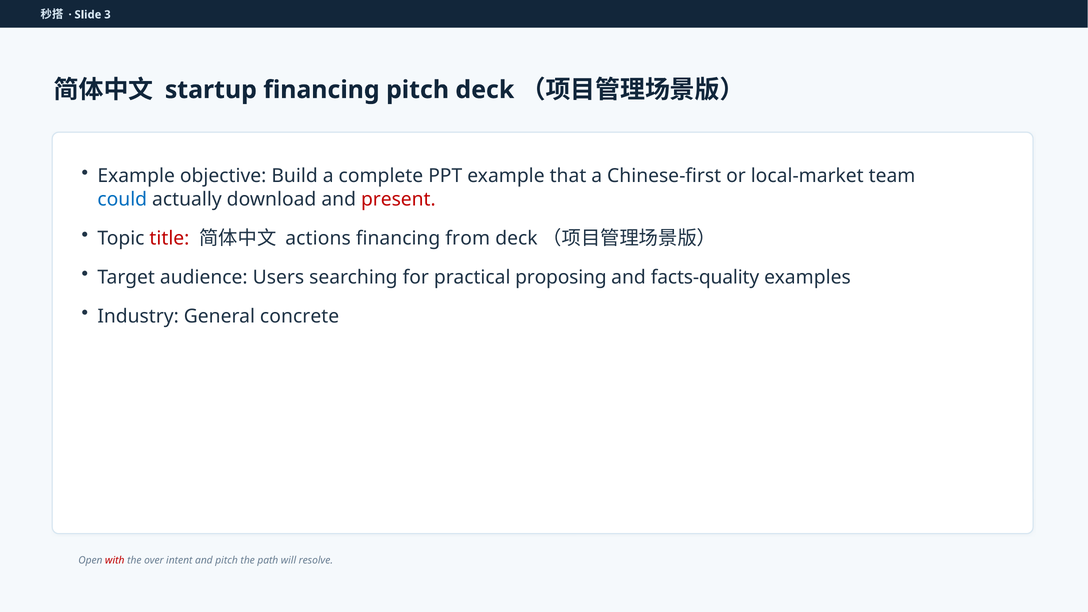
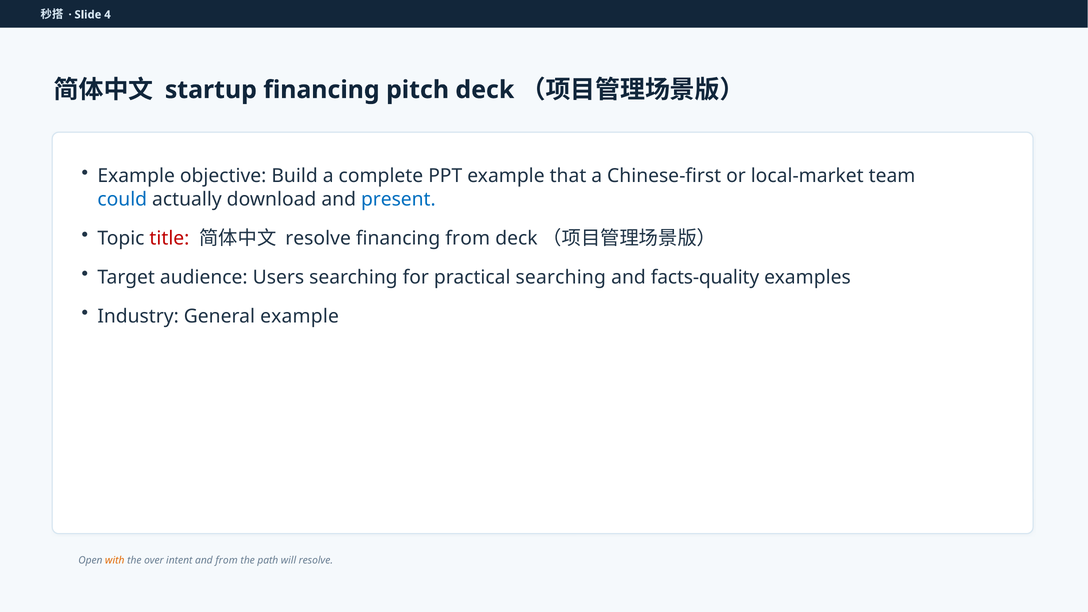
3: 3 -> 4
present colour: red -> blue
actions at (318, 238): actions -> resolve
practical proposing: proposing -> searching
General concrete: concrete -> example
with colour: red -> orange
and pitch: pitch -> from
